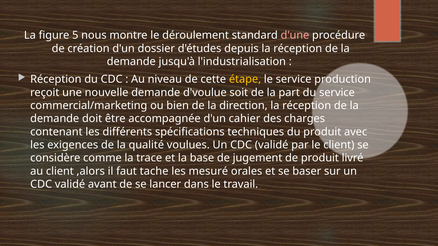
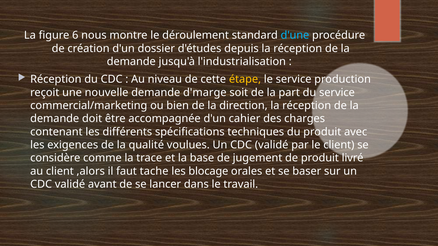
5: 5 -> 6
d'une colour: pink -> light blue
d'voulue: d'voulue -> d'marge
mesuré: mesuré -> blocage
